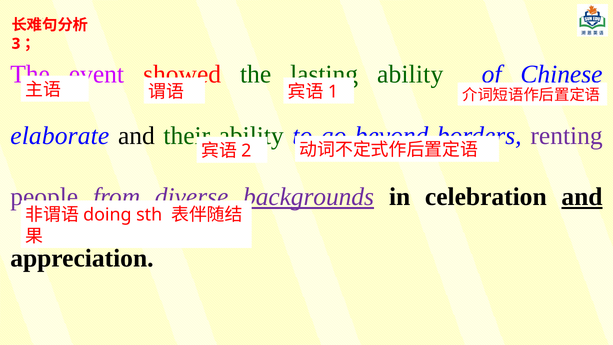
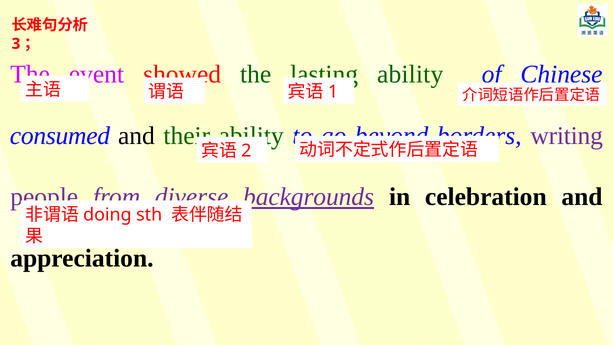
elaborate: elaborate -> consumed
renting: renting -> writing
and at (582, 197) underline: present -> none
